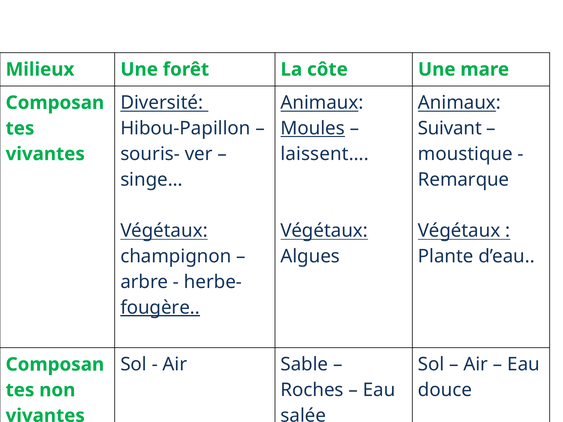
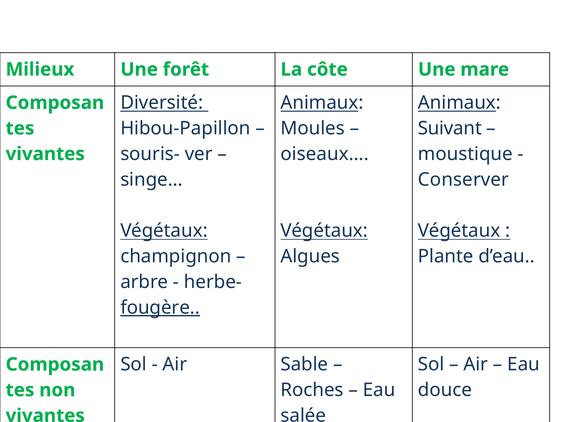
Moules underline: present -> none
laissent…: laissent… -> oiseaux…
Remarque: Remarque -> Conserver
